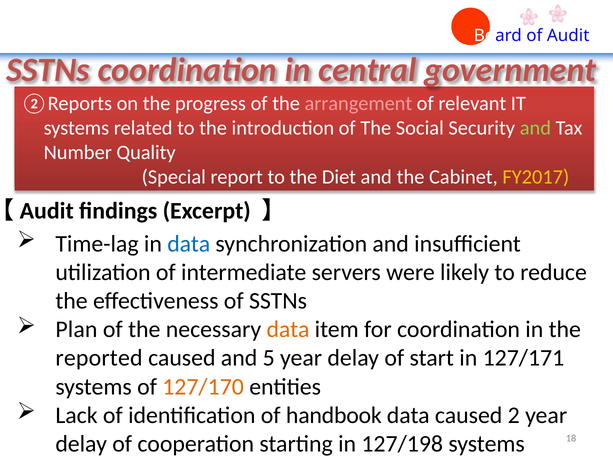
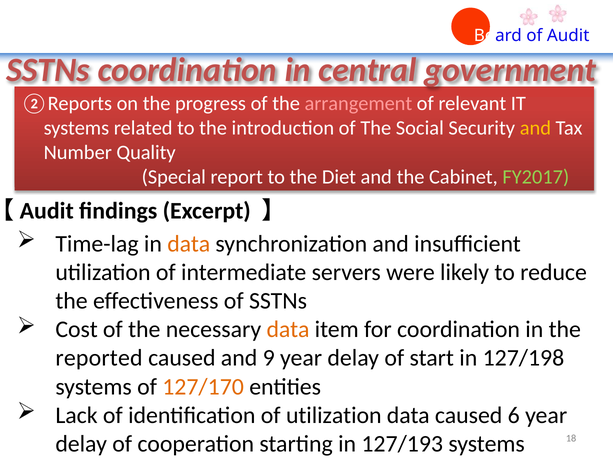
and at (535, 128) colour: light green -> yellow
FY2017 colour: yellow -> light green
data at (189, 244) colour: blue -> orange
Plan: Plan -> Cost
5: 5 -> 9
127/171: 127/171 -> 127/198
of handbook: handbook -> utilization
2: 2 -> 6
127/198: 127/198 -> 127/193
